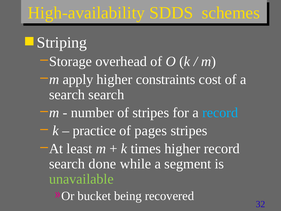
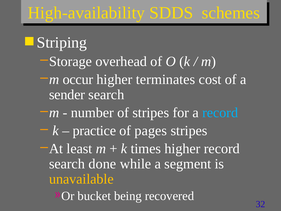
apply: apply -> occur
constraints: constraints -> terminates
search at (67, 94): search -> sender
unavailable colour: light green -> yellow
